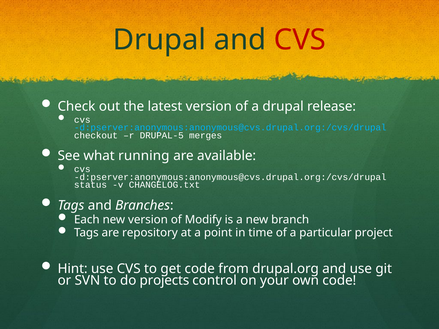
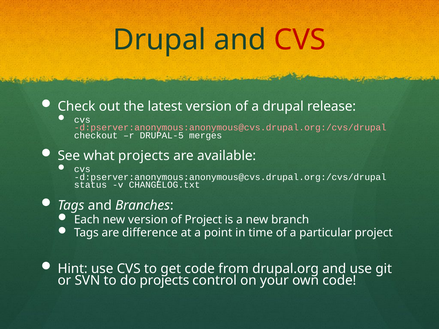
d:pserver:anonymous:anonymous@cvs.drupal.org:/cvs/drupal at (230, 128) colour: light blue -> pink
what running: running -> projects
of Modify: Modify -> Project
repository: repository -> difference
